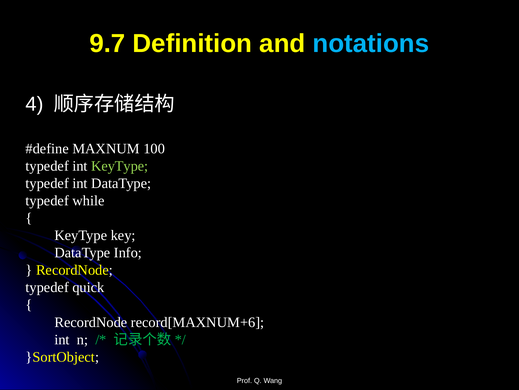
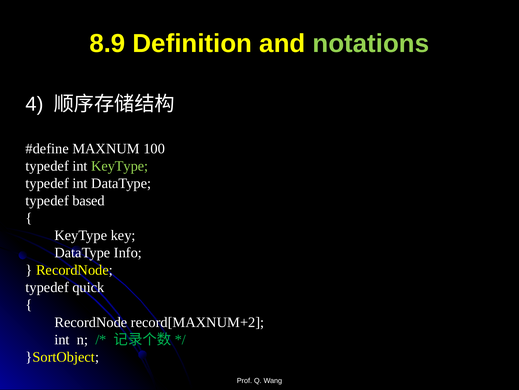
9.7: 9.7 -> 8.9
notations colour: light blue -> light green
while: while -> based
record[MAXNUM+6: record[MAXNUM+6 -> record[MAXNUM+2
